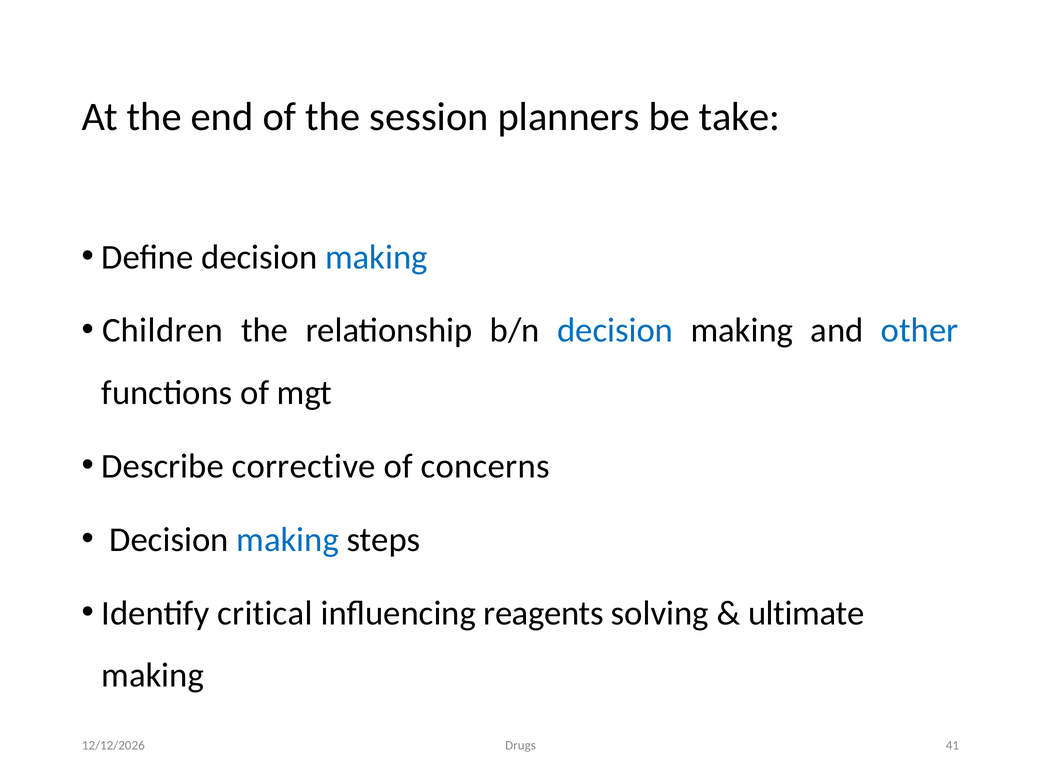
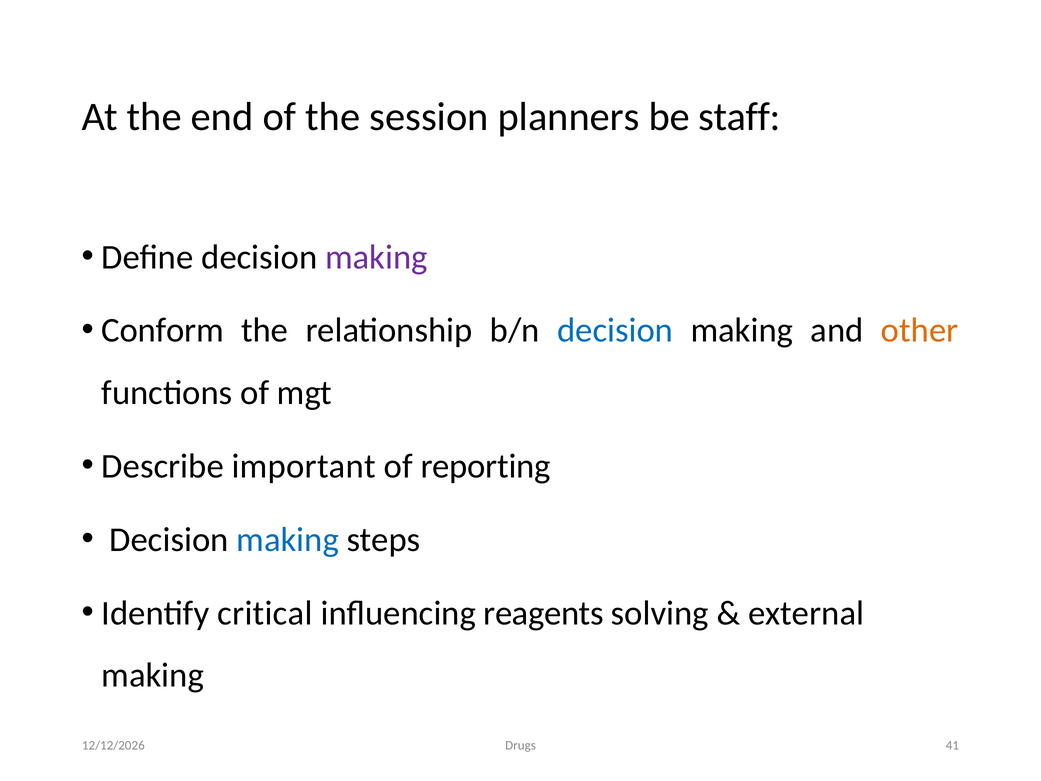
take: take -> staff
making at (376, 257) colour: blue -> purple
Children: Children -> Conform
other colour: blue -> orange
corrective: corrective -> important
concerns: concerns -> reporting
ultimate: ultimate -> external
